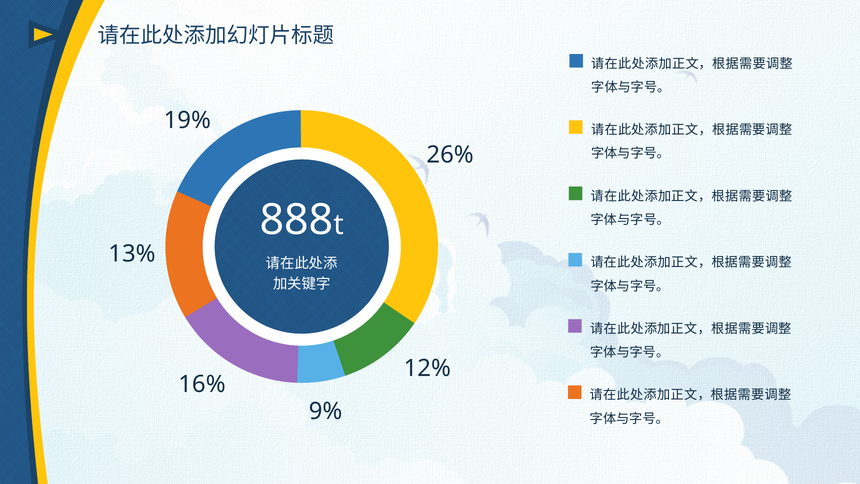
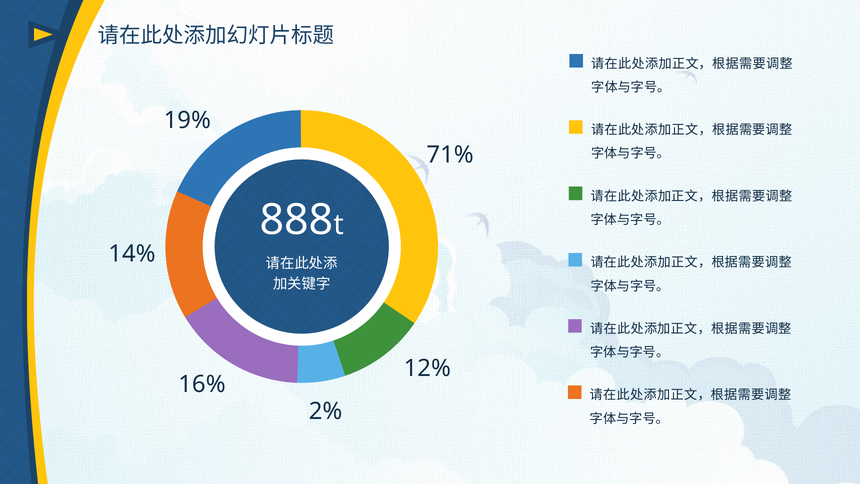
26%: 26% -> 71%
13%: 13% -> 14%
9%: 9% -> 2%
